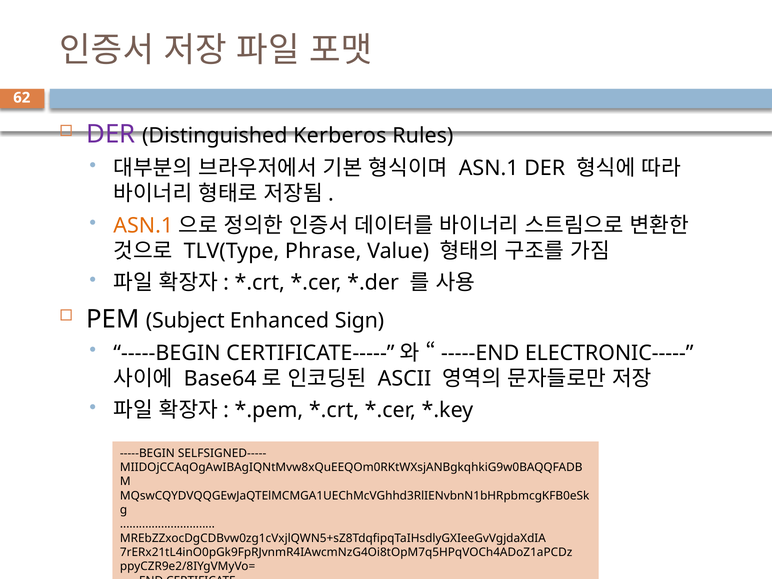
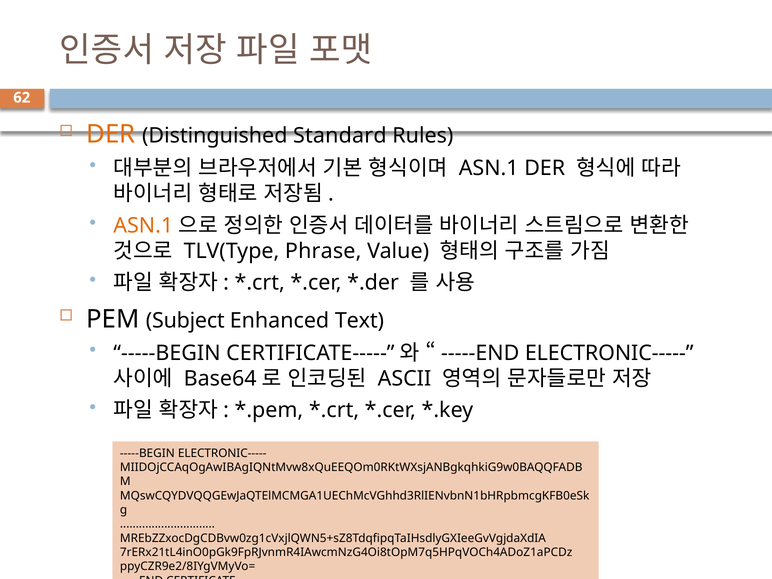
DER at (111, 134) colour: purple -> orange
Kerberos: Kerberos -> Standard
Sign: Sign -> Text
-----BEGIN SELFSIGNED-----: SELFSIGNED----- -> ELECTRONIC-----
